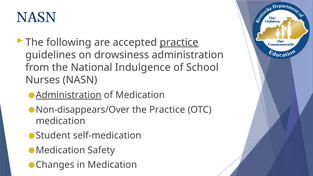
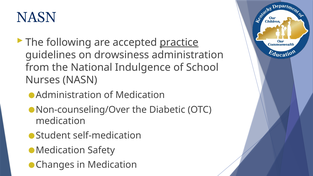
Administration at (69, 95) underline: present -> none
Non-disappears/Over: Non-disappears/Over -> Non-counseling/Over
the Practice: Practice -> Diabetic
